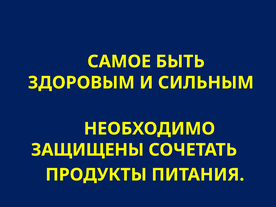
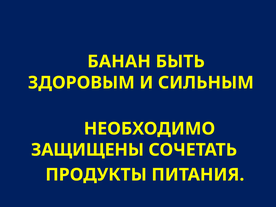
САМОЕ: САМОЕ -> БАНАН
